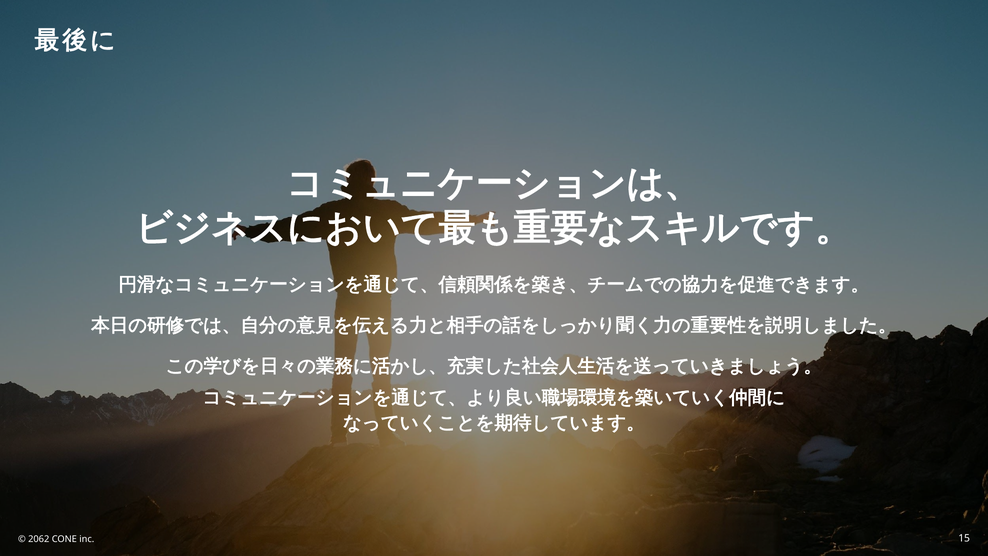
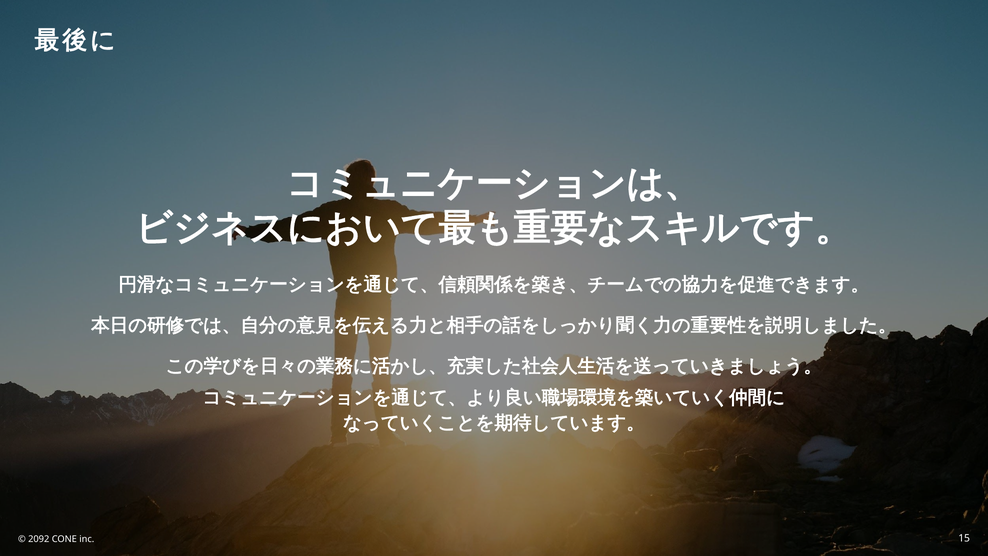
2062: 2062 -> 2092
